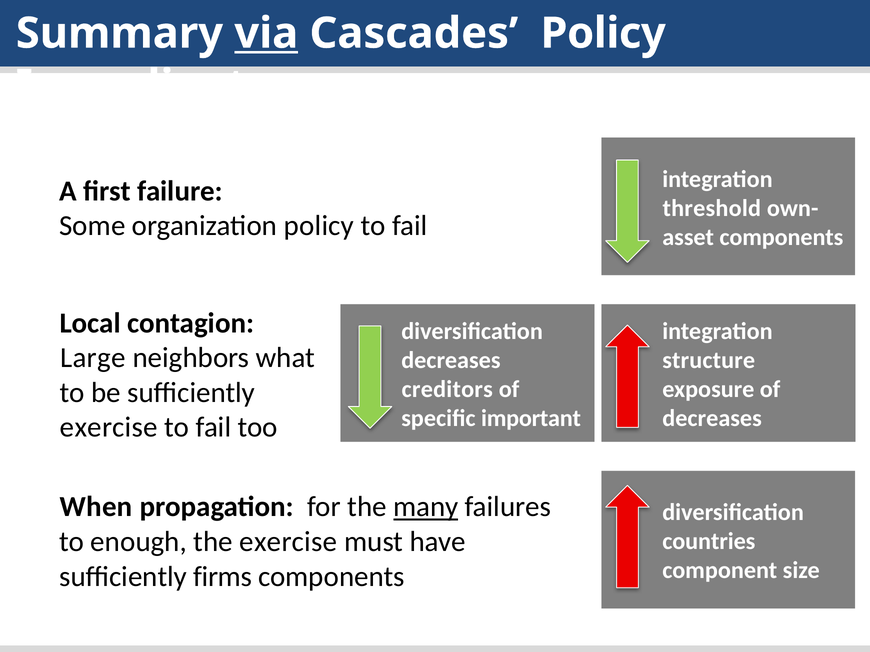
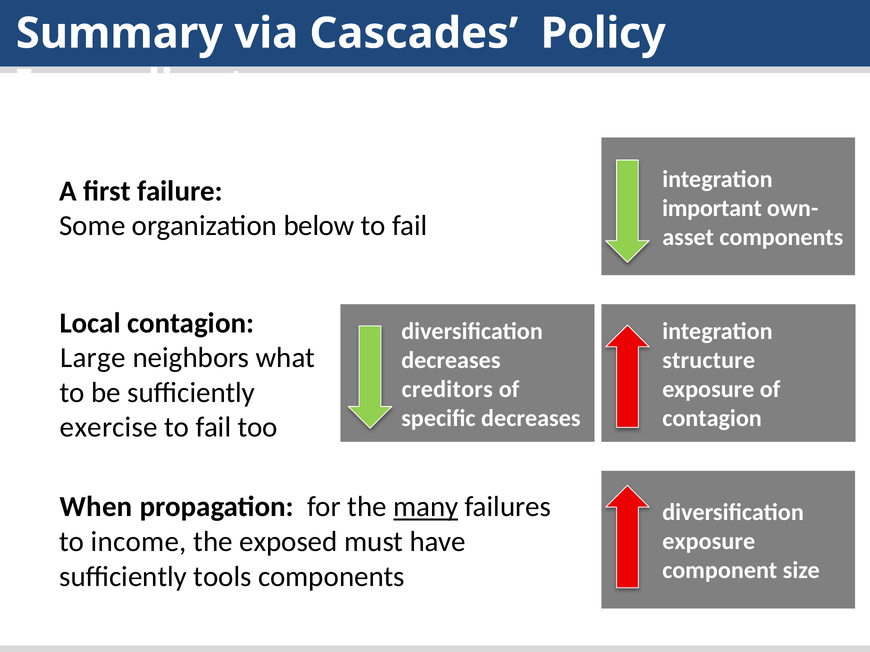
via underline: present -> none
threshold: threshold -> important
organization policy: policy -> below
specific important: important -> decreases
decreases at (712, 419): decreases -> contagion
enough: enough -> income
the exercise: exercise -> exposed
countries at (709, 542): countries -> exposure
firms: firms -> tools
